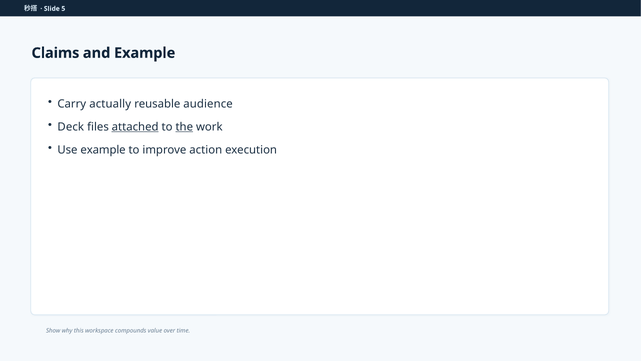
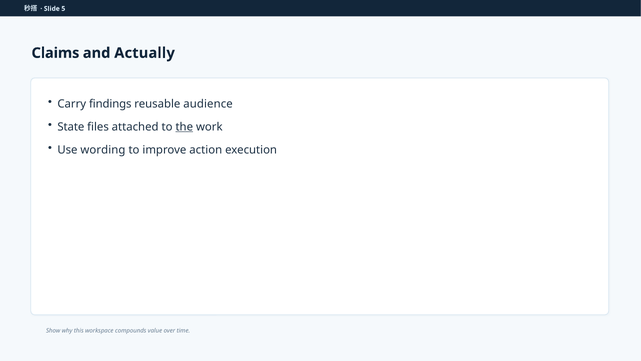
and Example: Example -> Actually
actually: actually -> findings
Deck: Deck -> State
attached underline: present -> none
Use example: example -> wording
